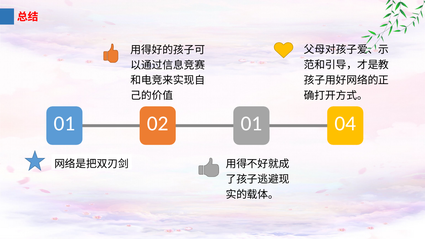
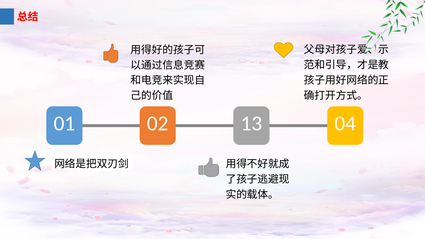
02 01: 01 -> 13
